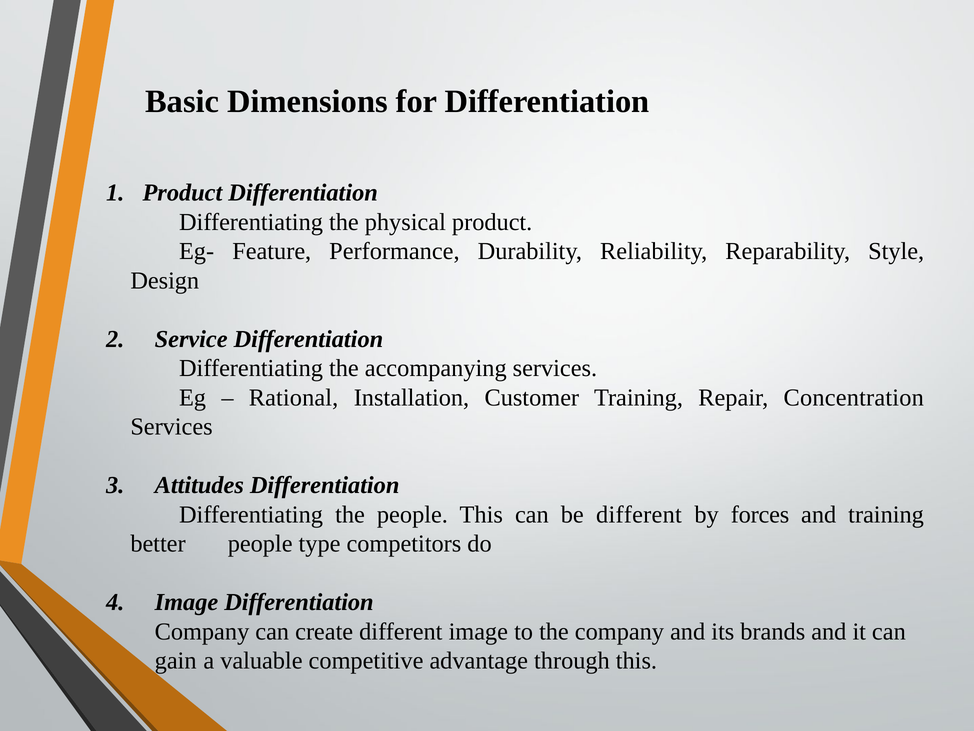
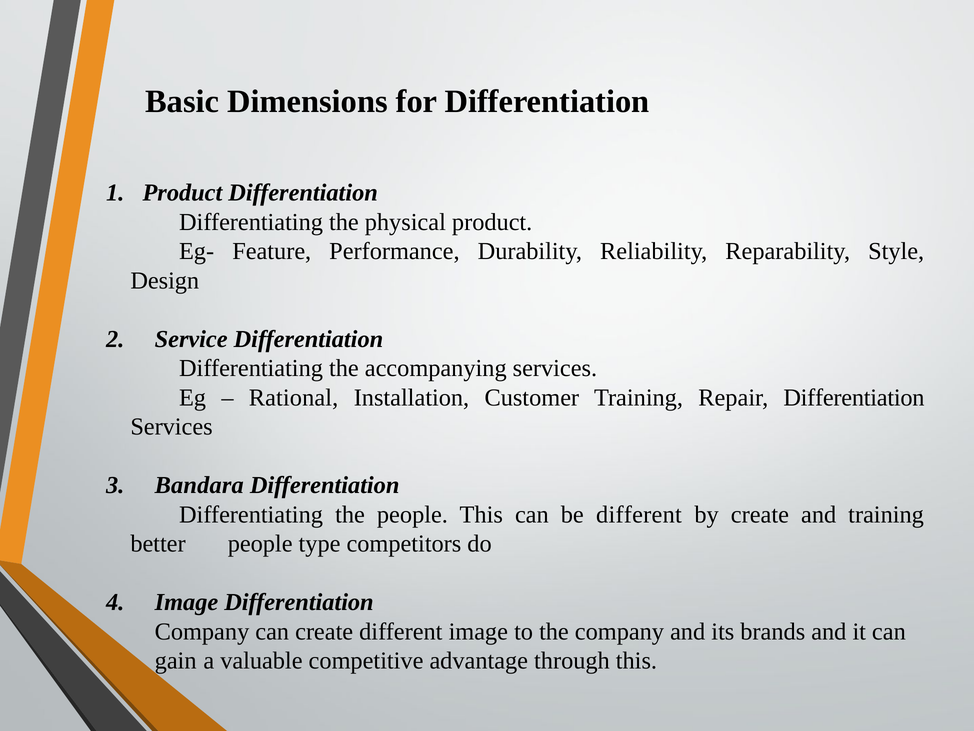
Repair Concentration: Concentration -> Differentiation
Attitudes: Attitudes -> Bandara
by forces: forces -> create
